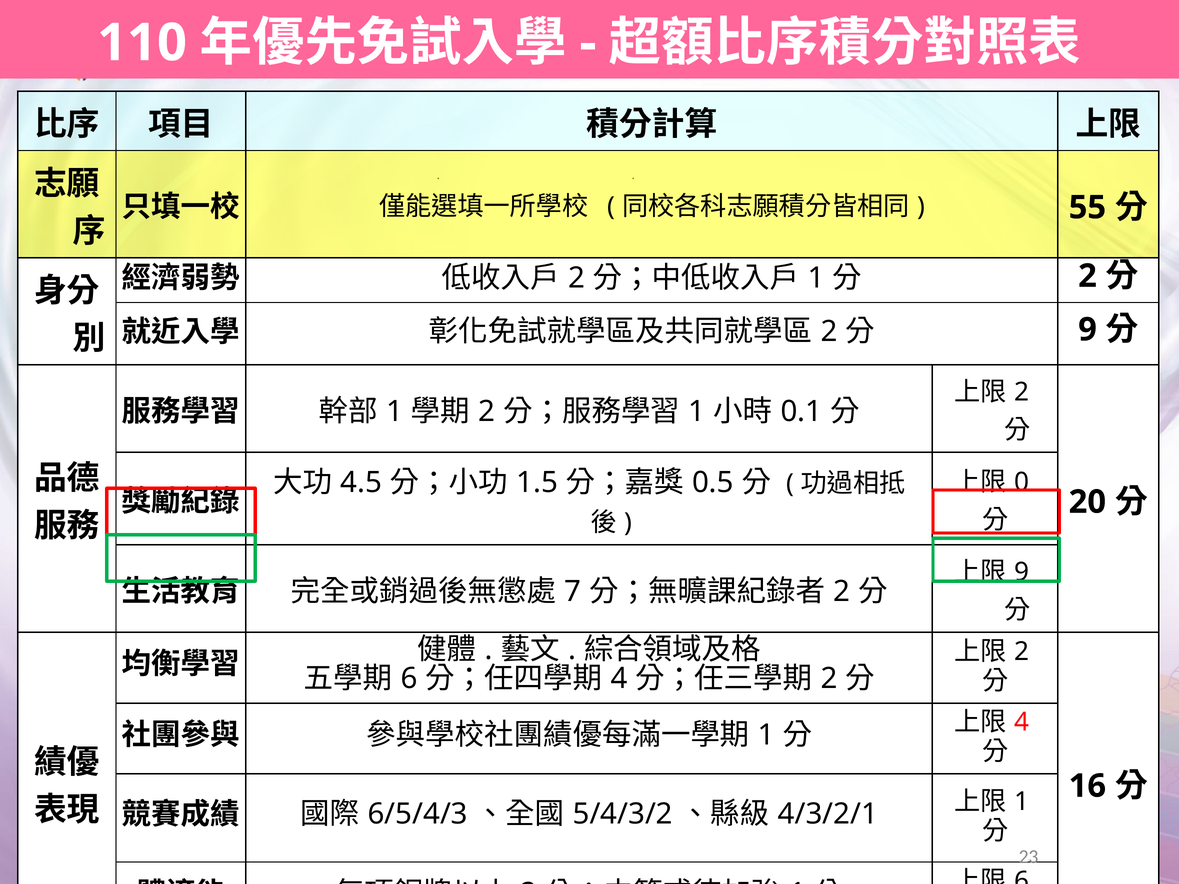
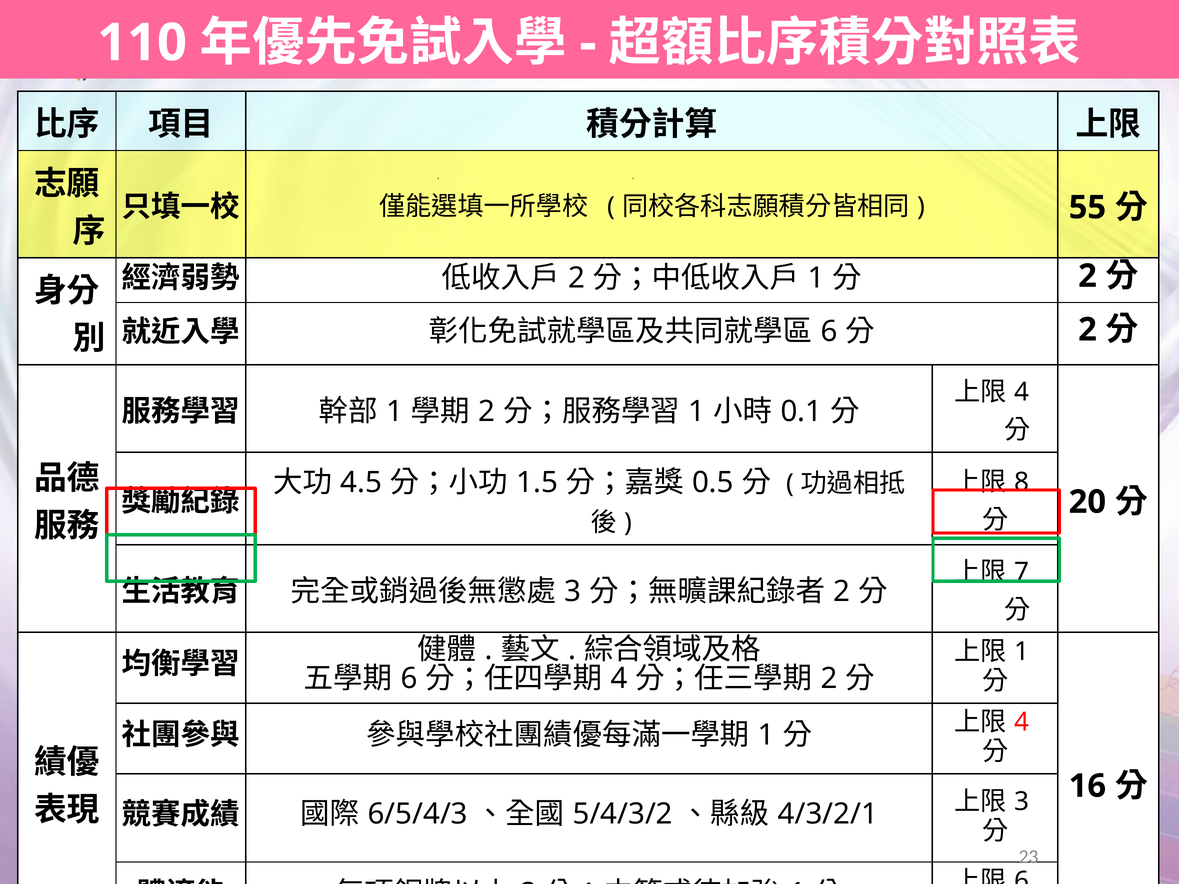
2 at (829, 332): 2 -> 6
9 at (1088, 330): 9 -> 2
2 at (1022, 392): 2 -> 4
0 at (1022, 482): 0 -> 8
9 at (1022, 573): 9 -> 7
7 at (573, 592): 7 -> 3
2 at (1022, 652): 2 -> 1
1 at (1022, 802): 1 -> 3
